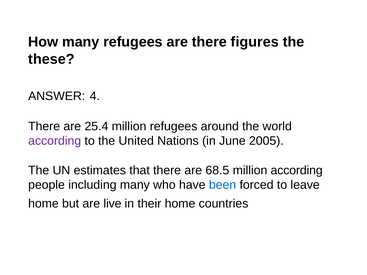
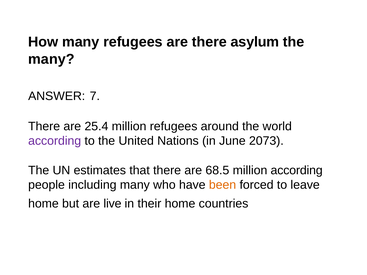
figures: figures -> asylum
these at (51, 59): these -> many
4: 4 -> 7
2005: 2005 -> 2073
been colour: blue -> orange
